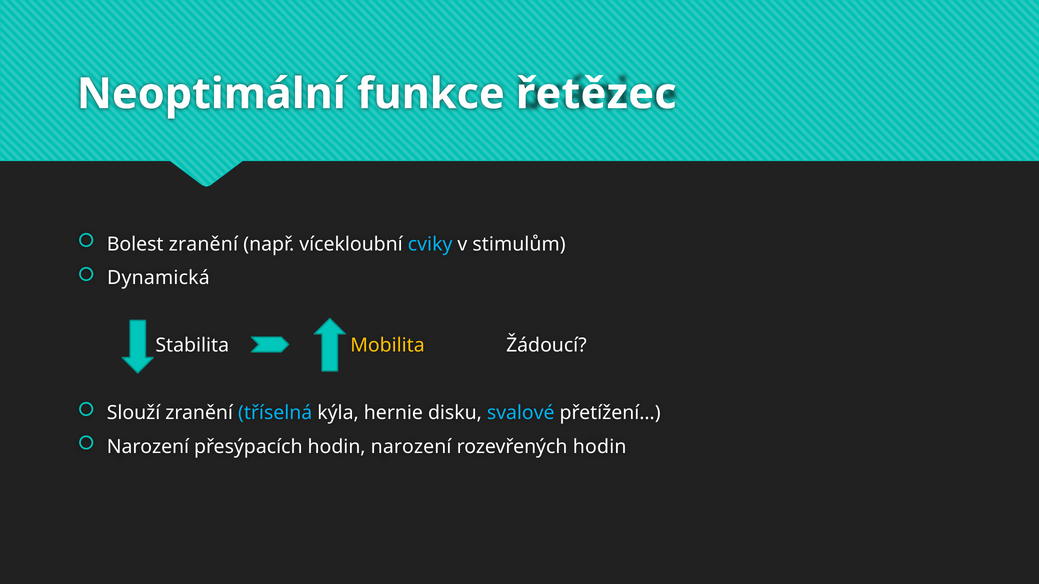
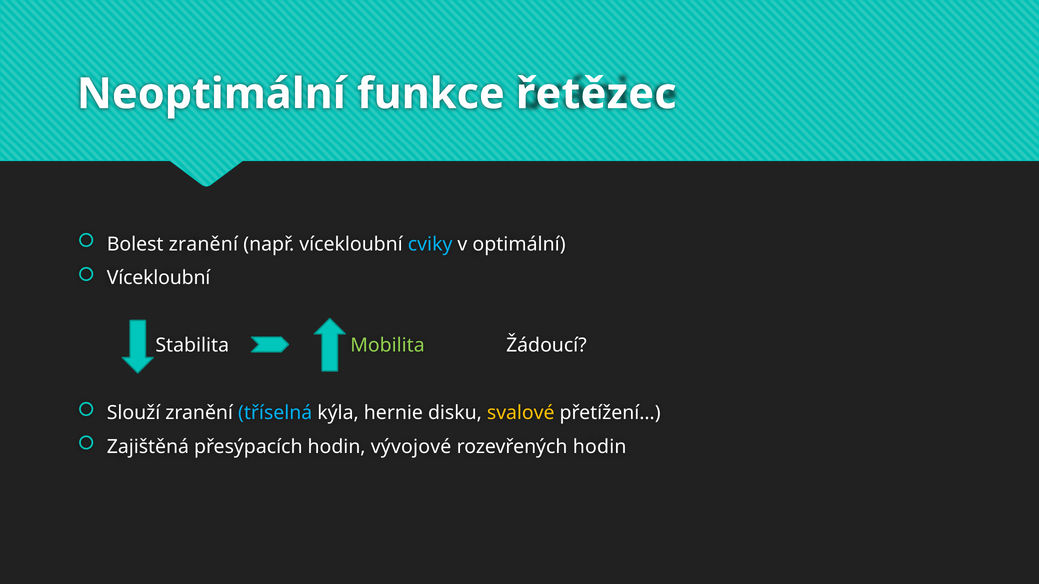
stimulům: stimulům -> optimální
Dynamická at (158, 278): Dynamická -> Vícekloubní
Mobilita colour: yellow -> light green
svalové colour: light blue -> yellow
Narození at (148, 447): Narození -> Zajištěná
hodin narození: narození -> vývojové
